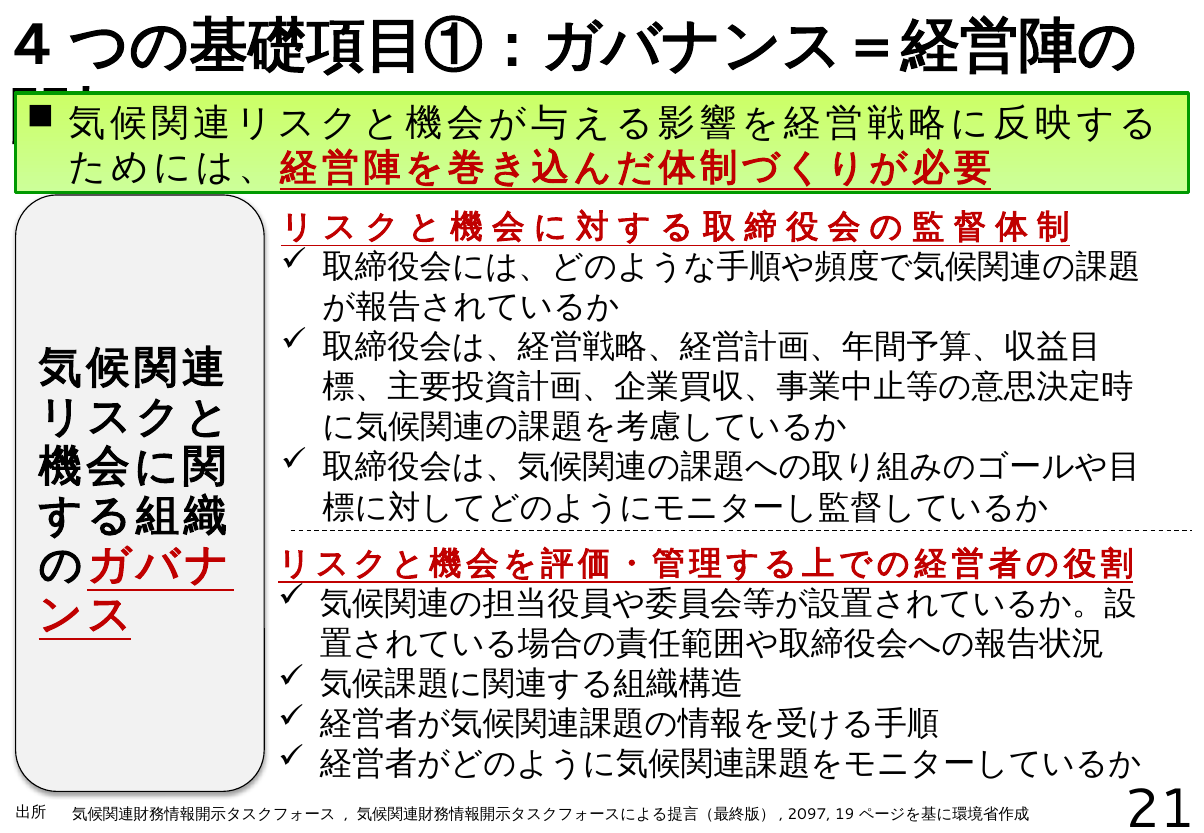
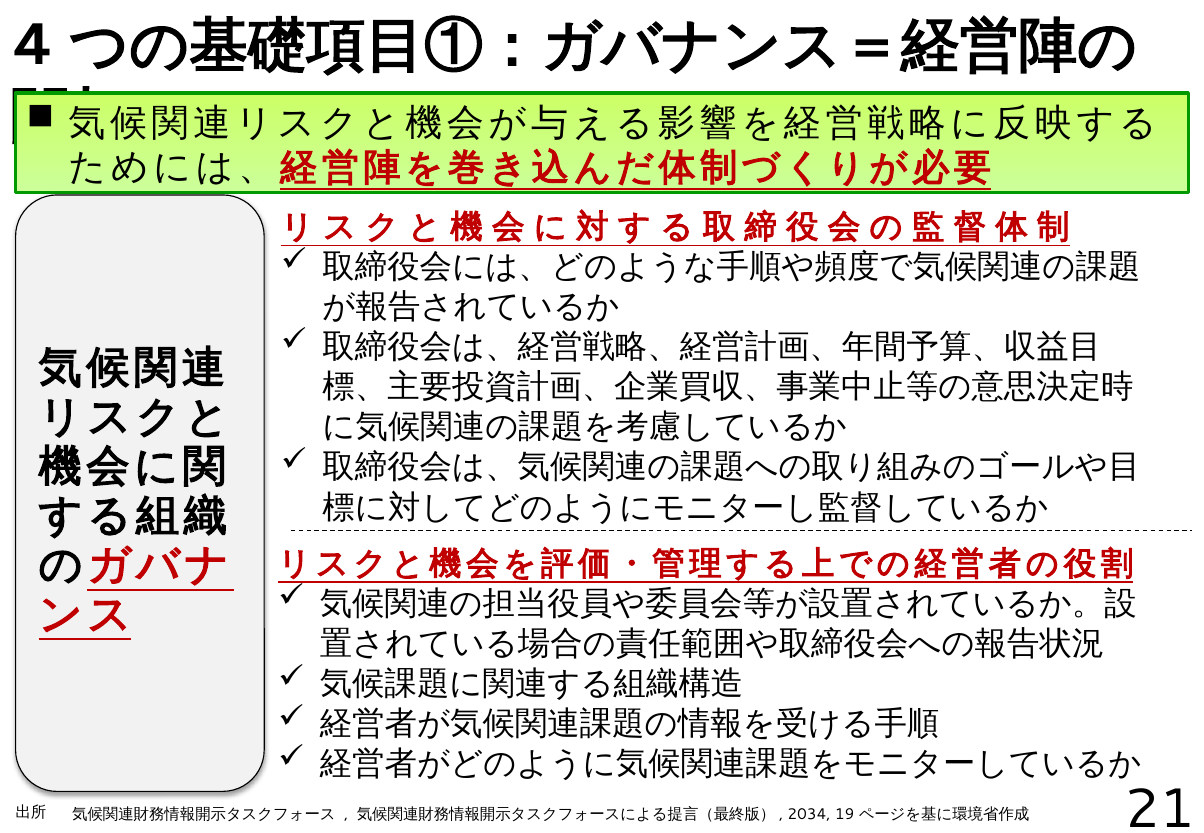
2097: 2097 -> 2034
